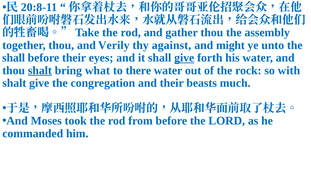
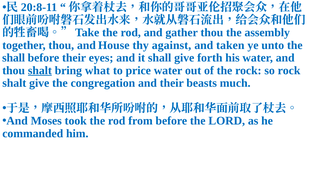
Verily: Verily -> House
might: might -> taken
give at (184, 58) underline: present -> none
there: there -> price
so with: with -> rock
